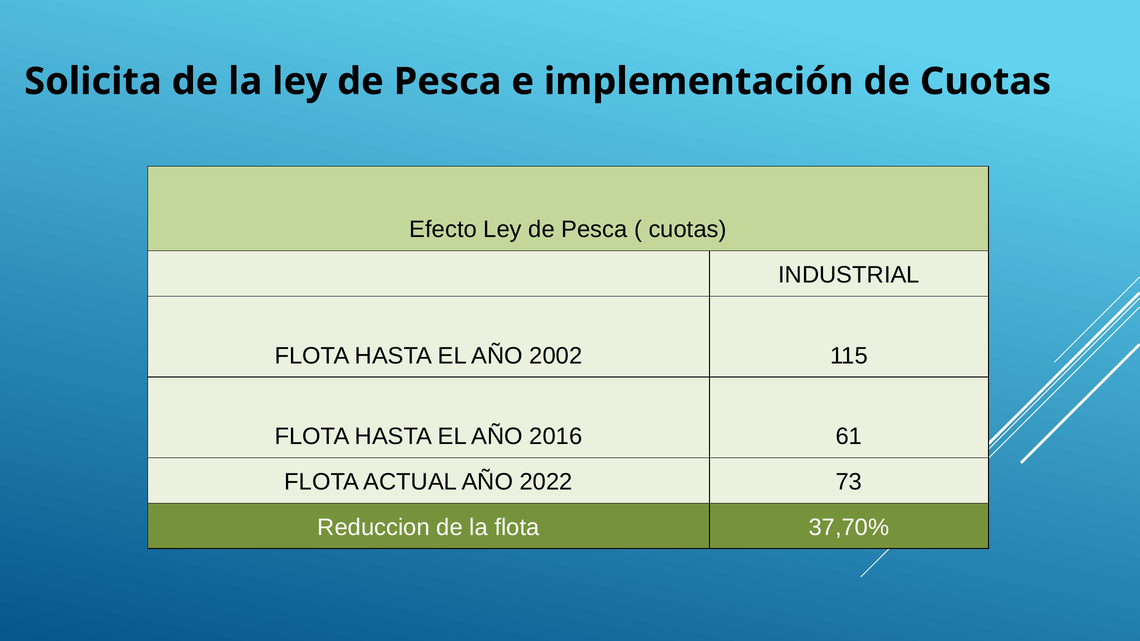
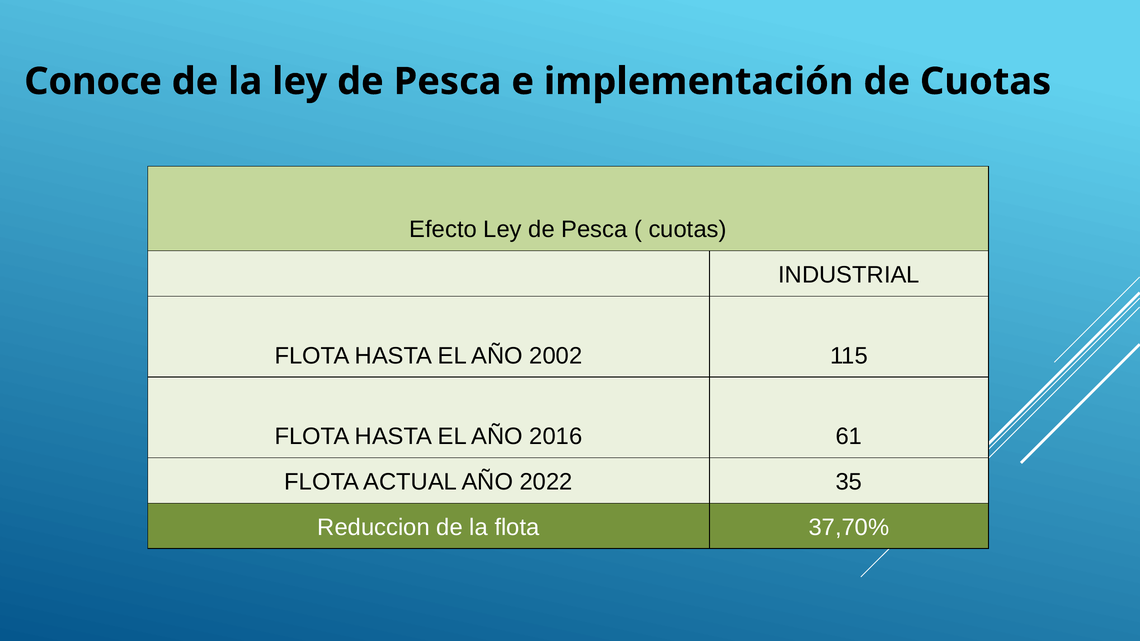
Solicita: Solicita -> Conoce
73: 73 -> 35
